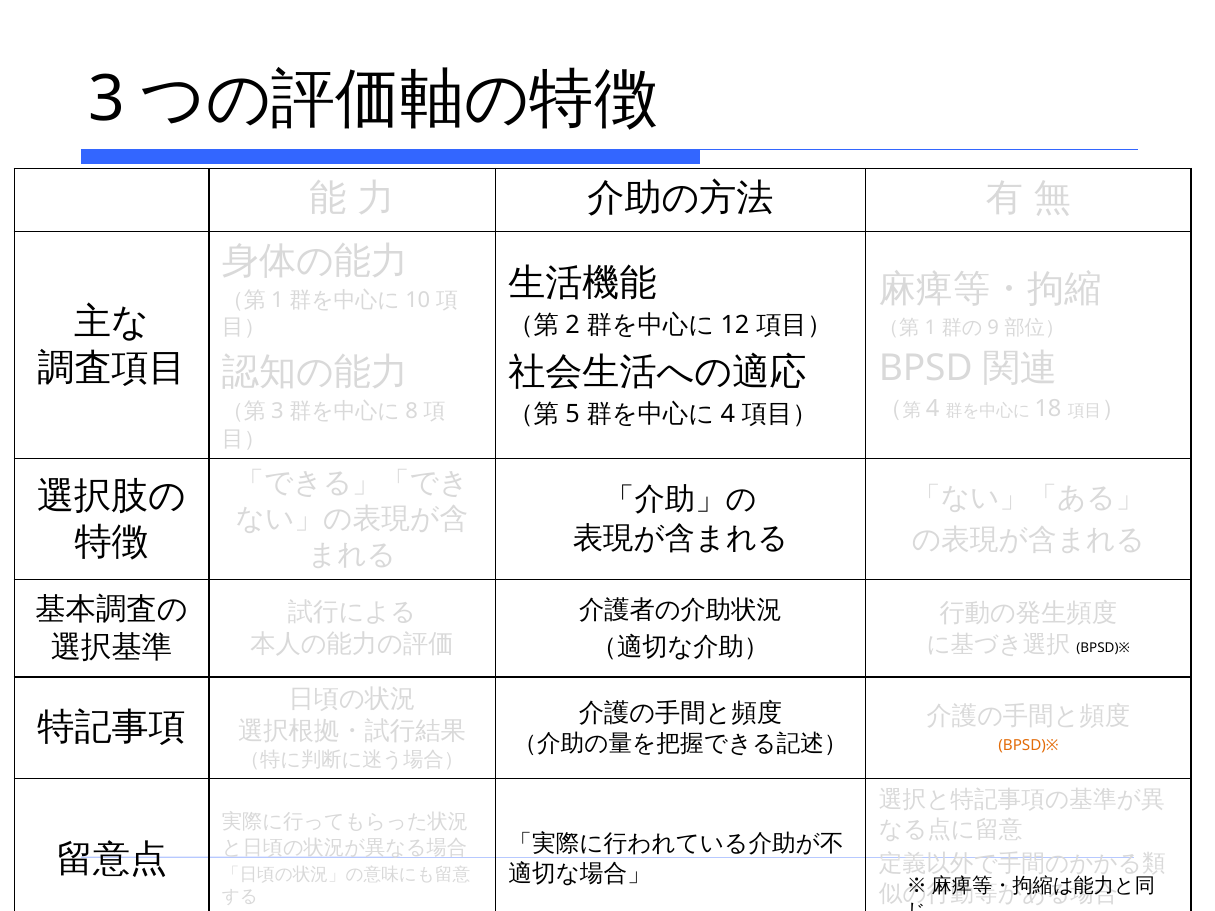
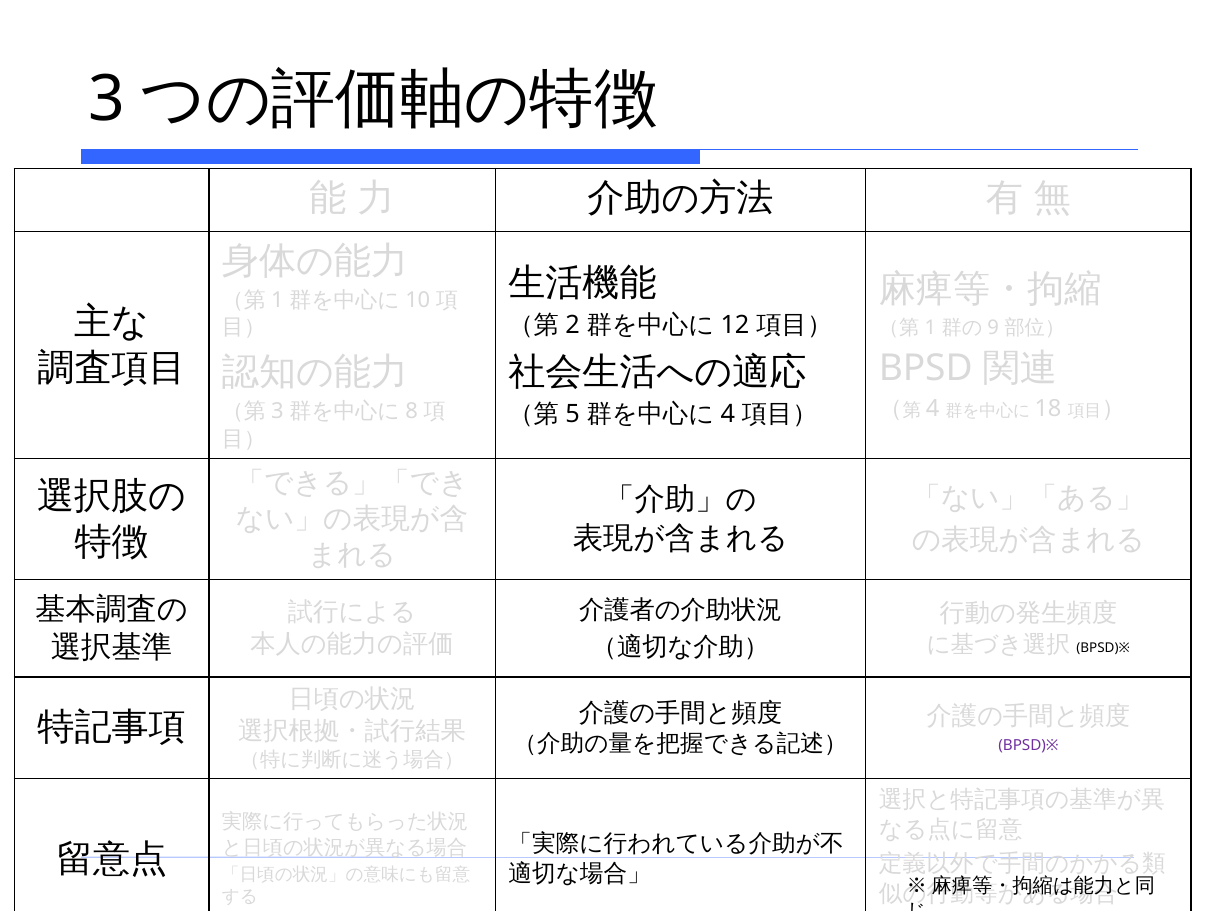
BPSD)※ at (1029, 746) colour: orange -> purple
